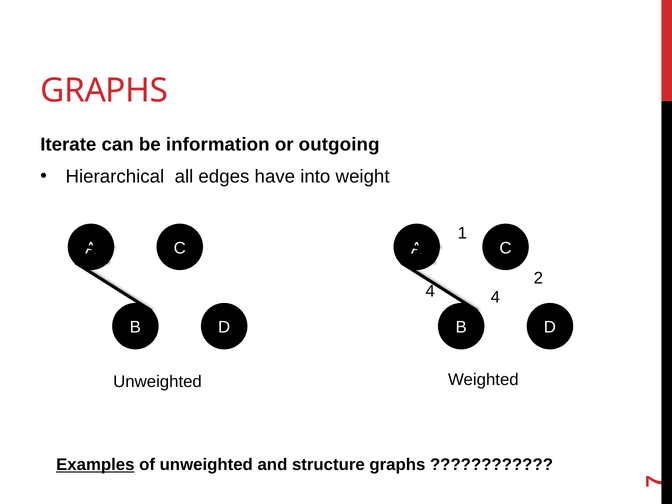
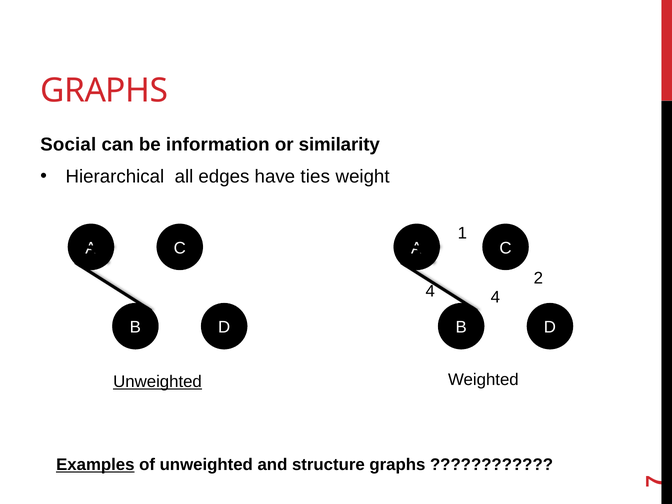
Iterate: Iterate -> Social
outgoing: outgoing -> similarity
into: into -> ties
Unweighted at (158, 382) underline: none -> present
